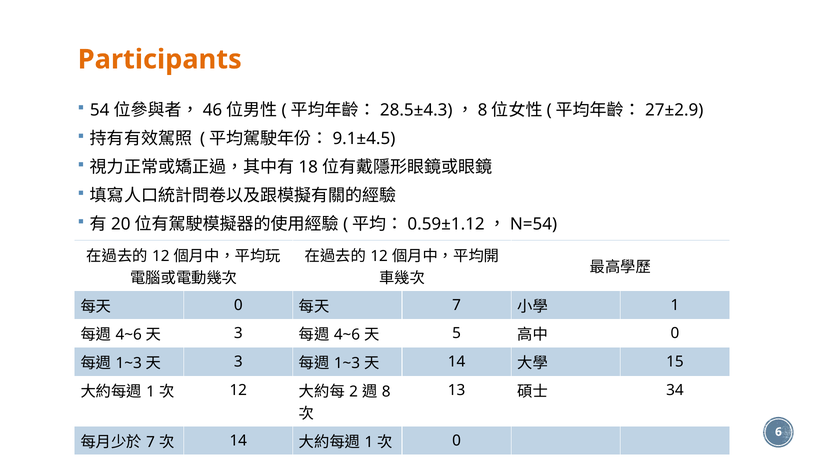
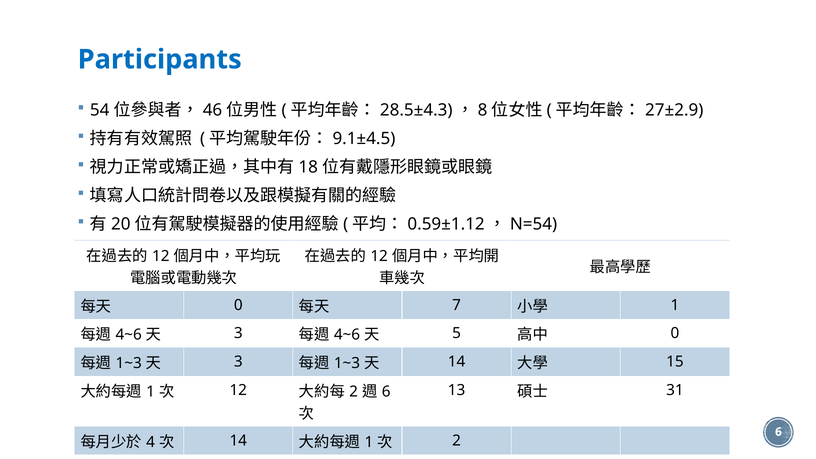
Participants colour: orange -> blue
8 at (386, 392): 8 -> 6
34: 34 -> 31
7 at (151, 442): 7 -> 4
0 at (457, 441): 0 -> 2
